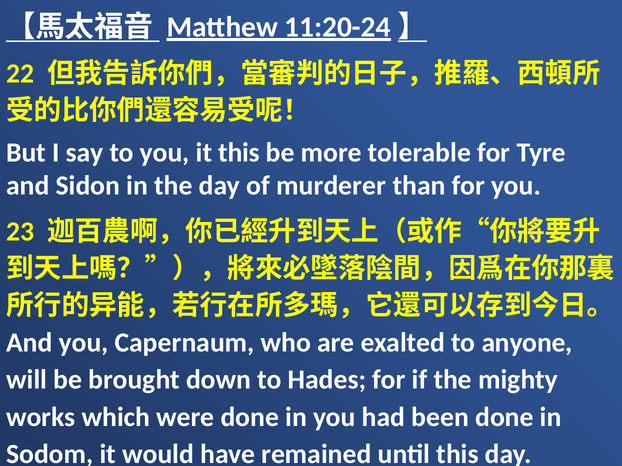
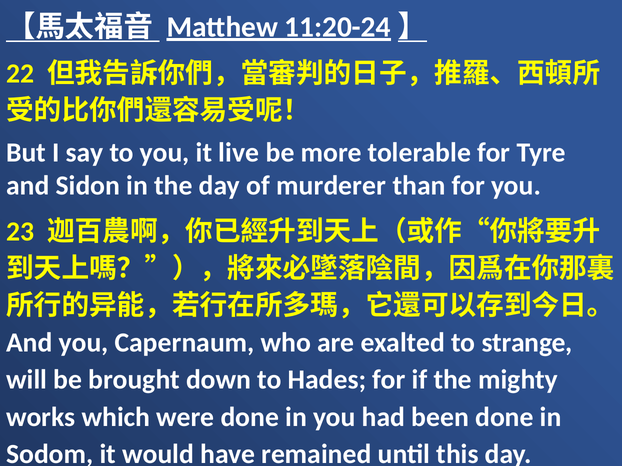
it this: this -> live
anyone: anyone -> strange
